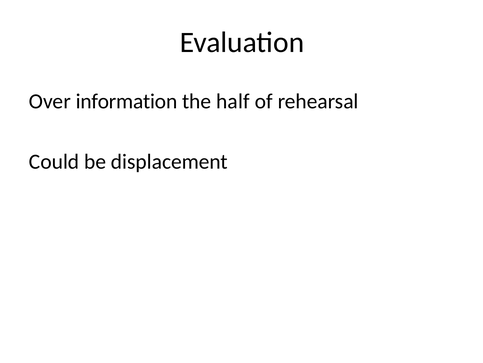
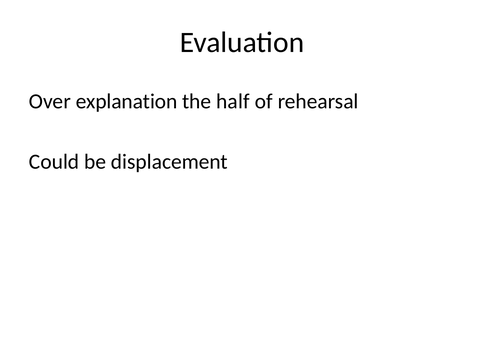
information: information -> explanation
